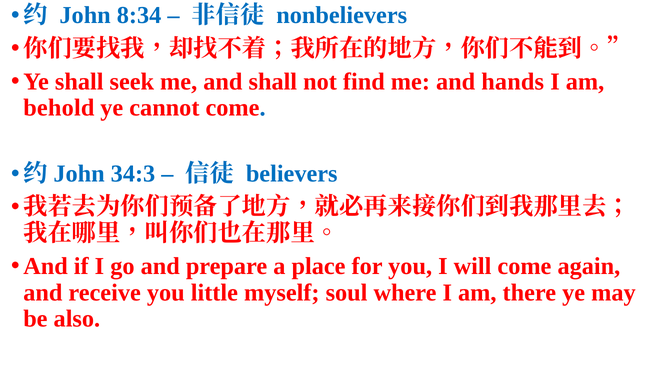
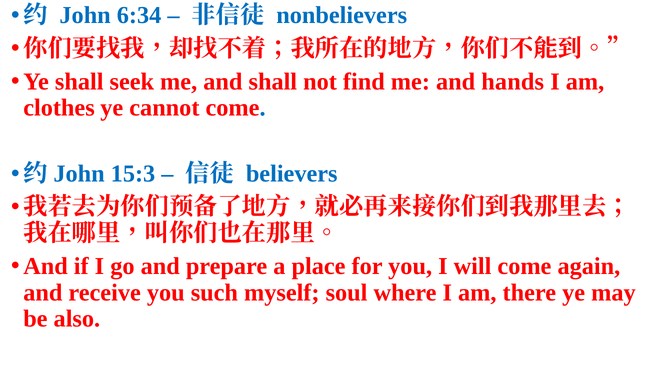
8:34: 8:34 -> 6:34
behold: behold -> clothes
34:3: 34:3 -> 15:3
little: little -> such
